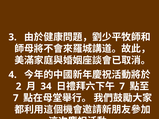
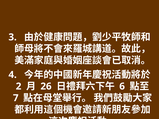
34: 34 -> 26
7 at (122, 87): 7 -> 6
